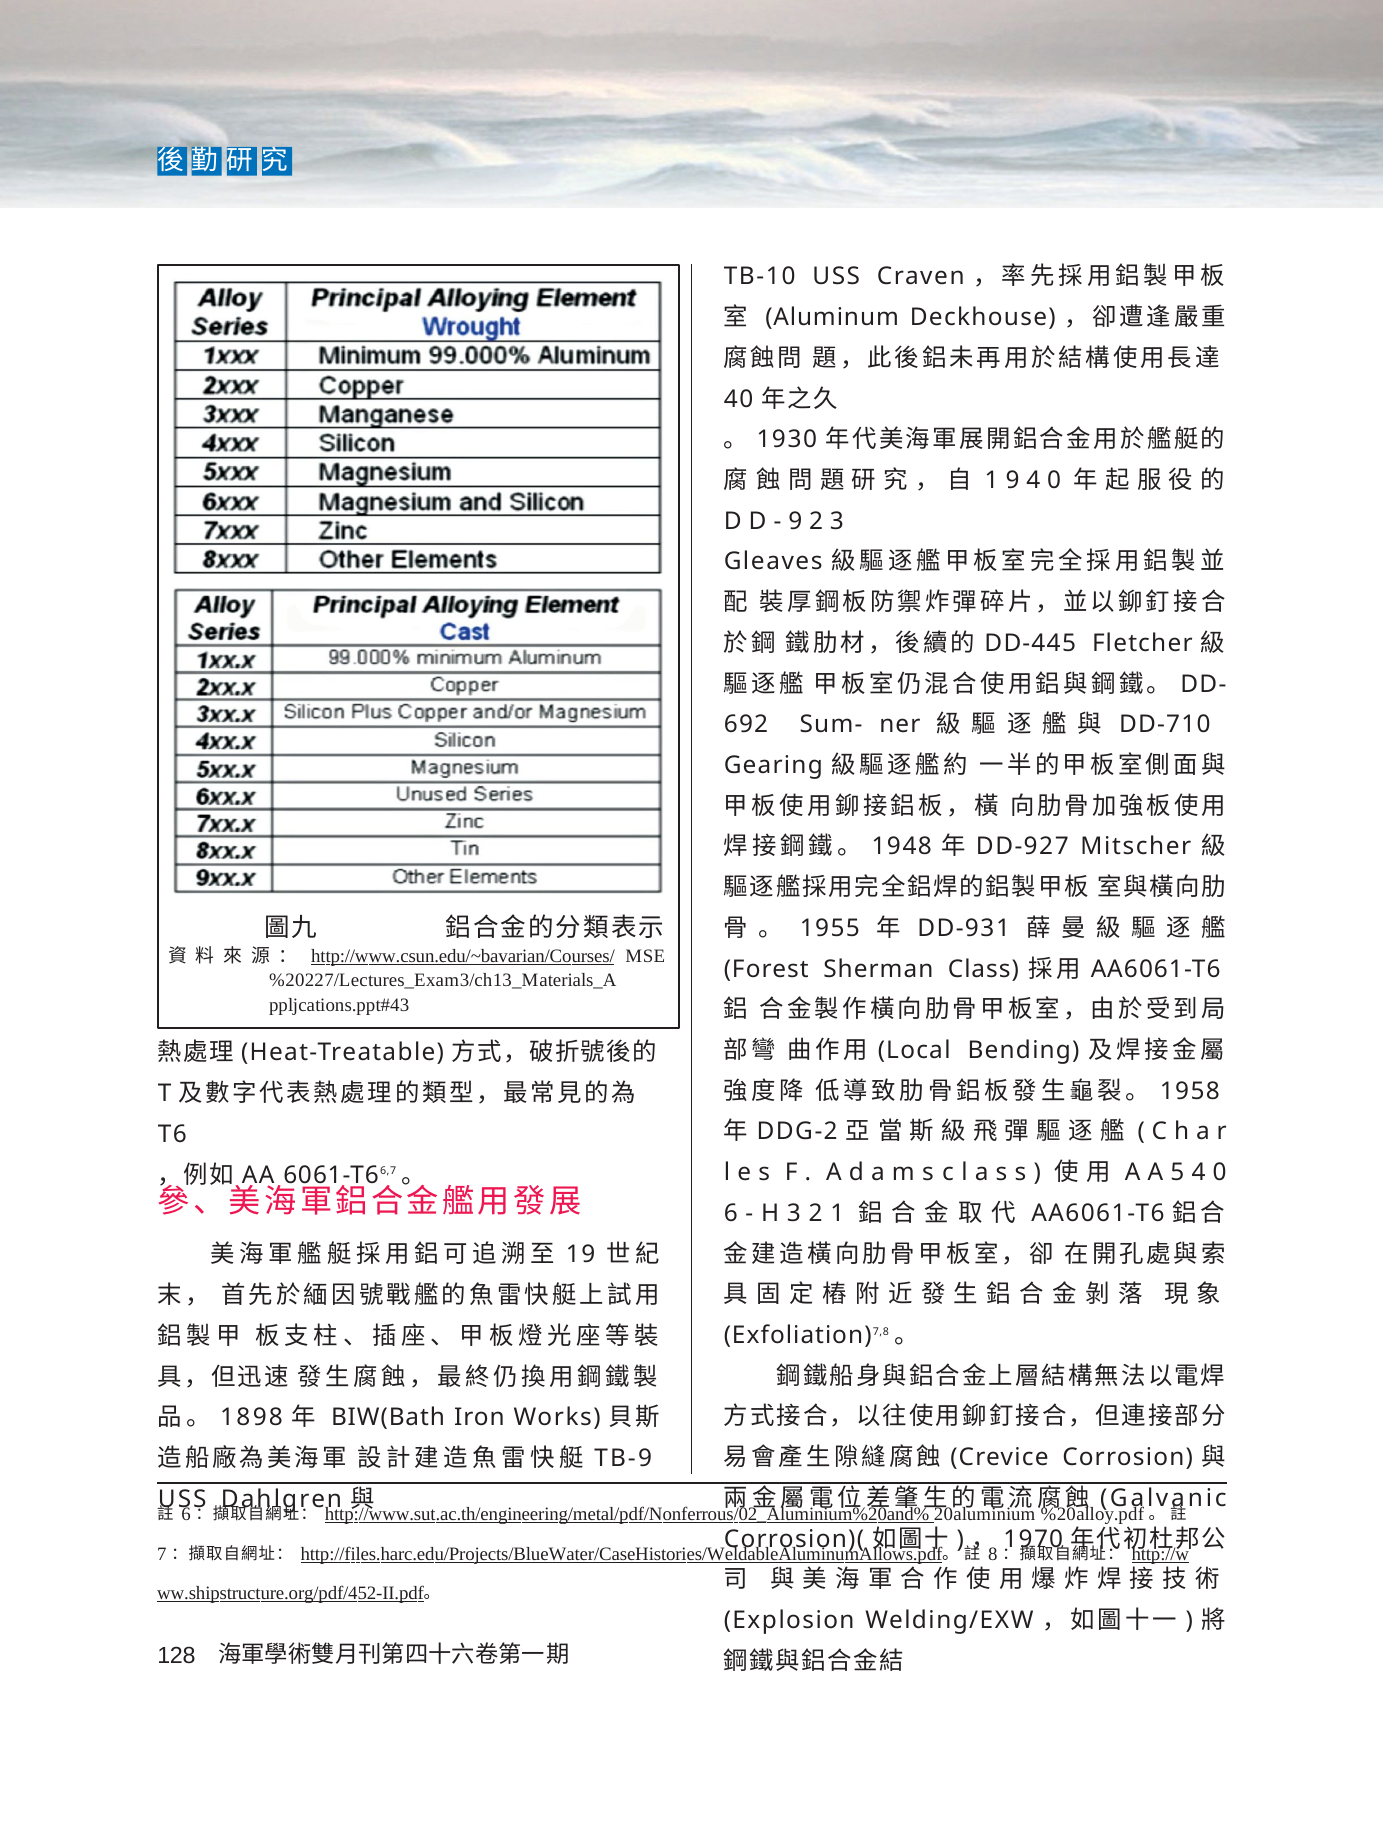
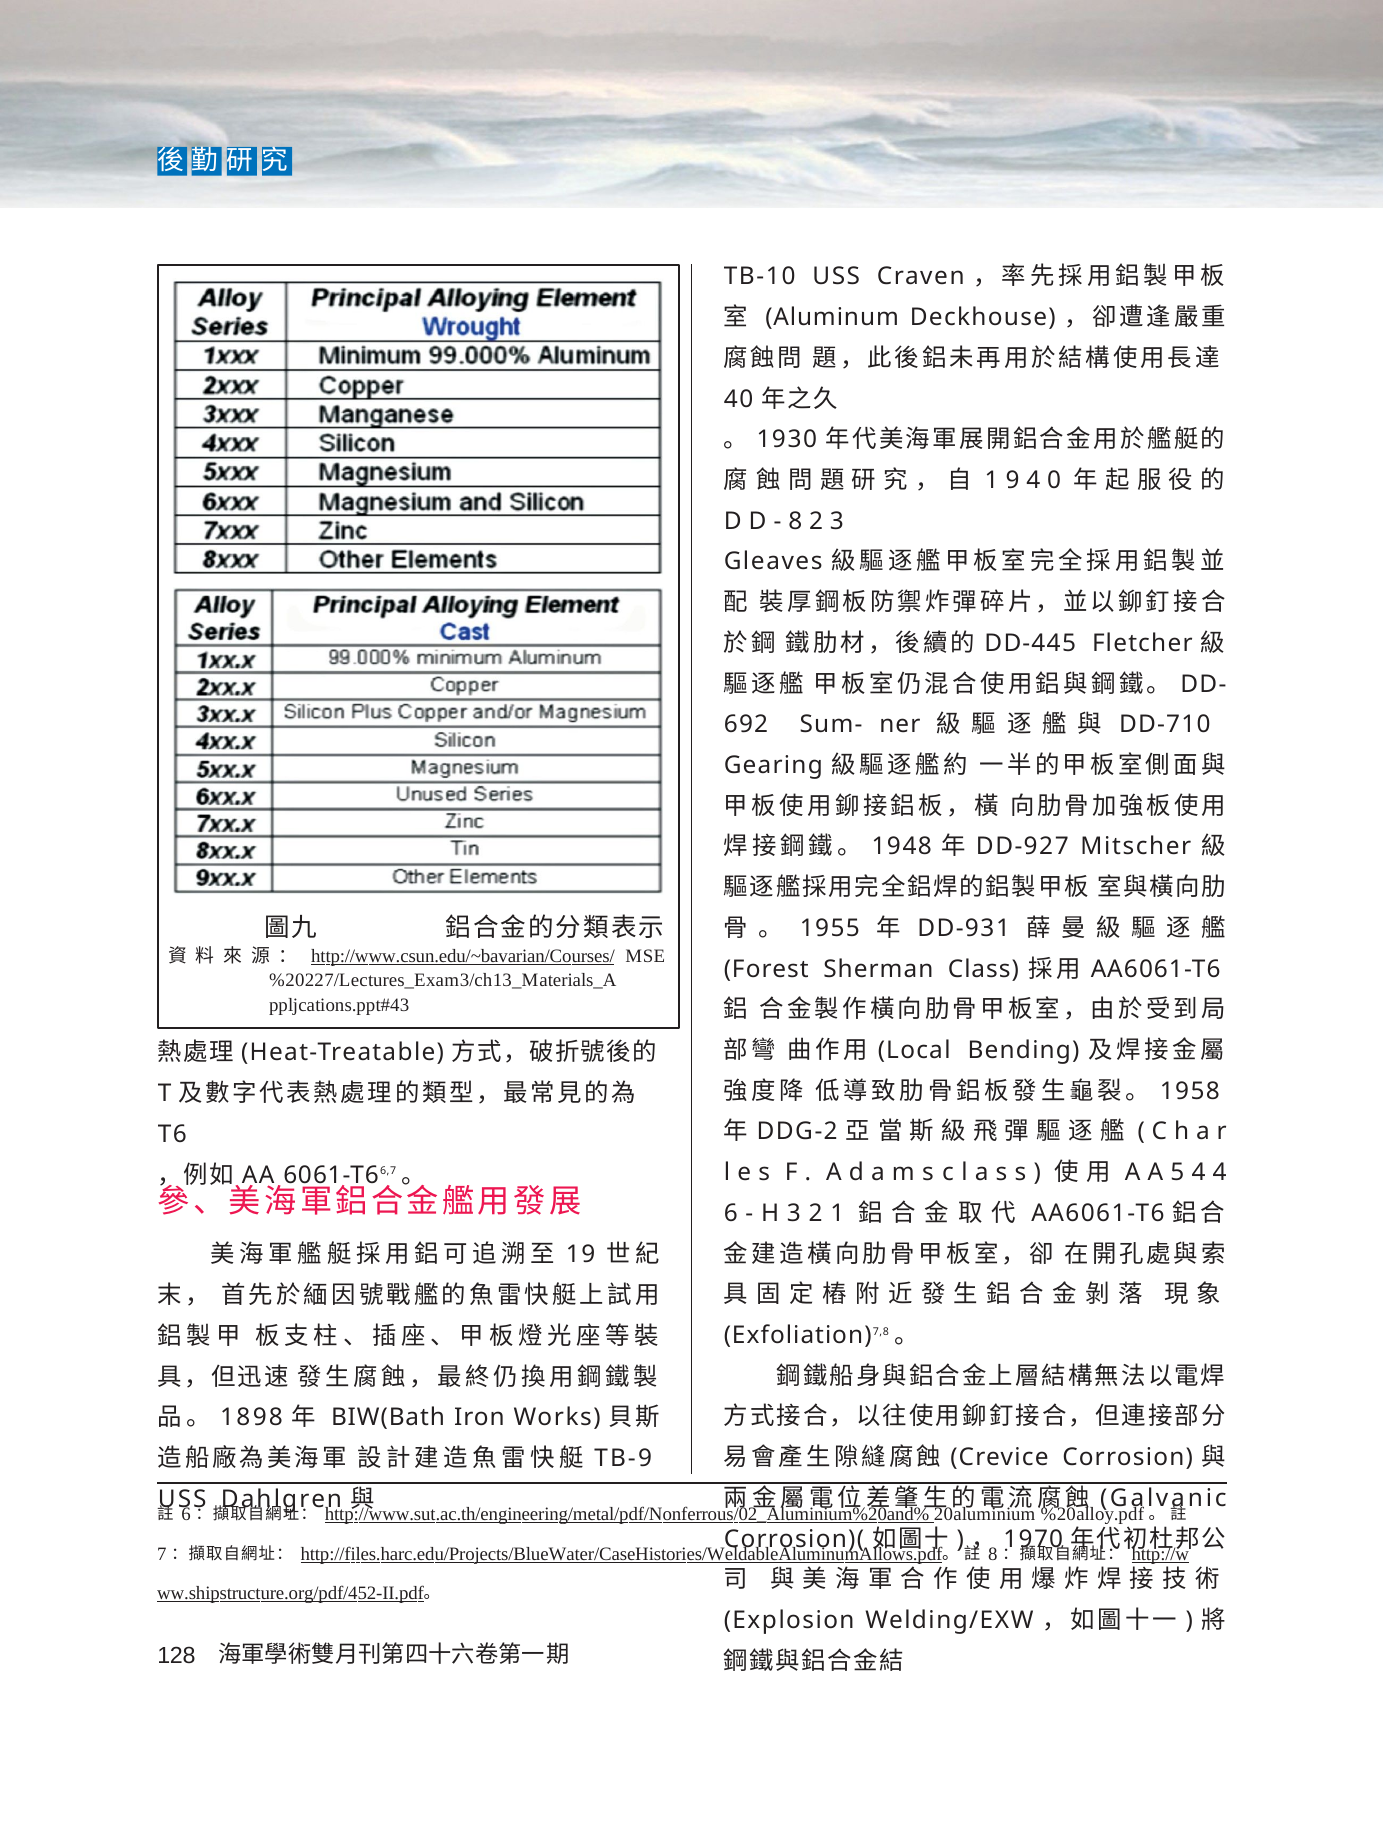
9 at (795, 521): 9 -> 8
5 4 0: 0 -> 4
